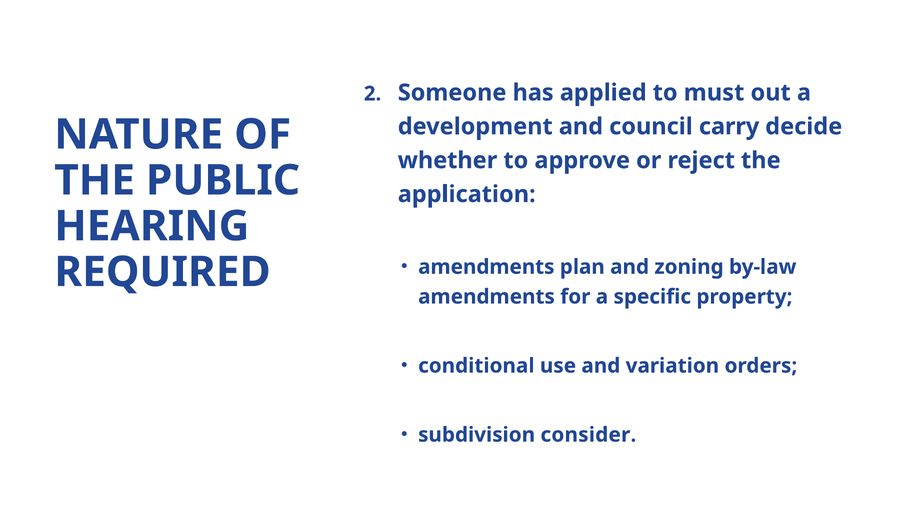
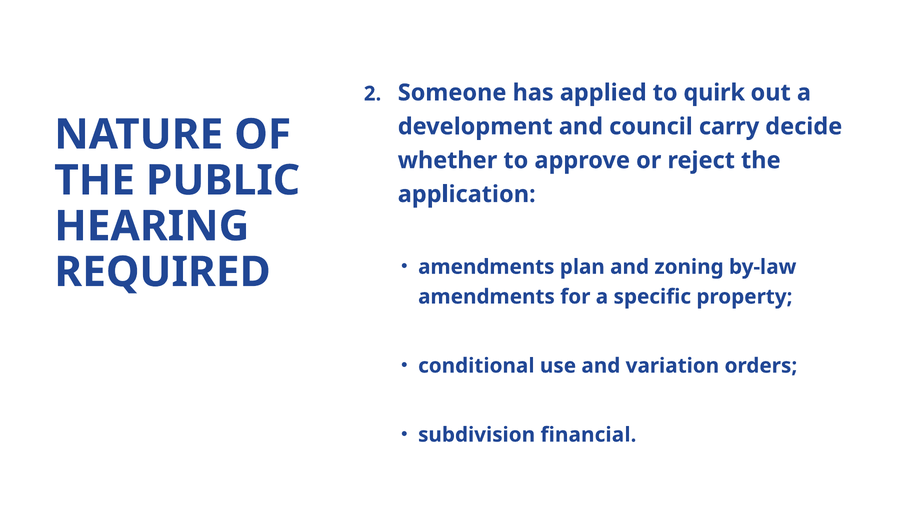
must: must -> quirk
consider: consider -> financial
